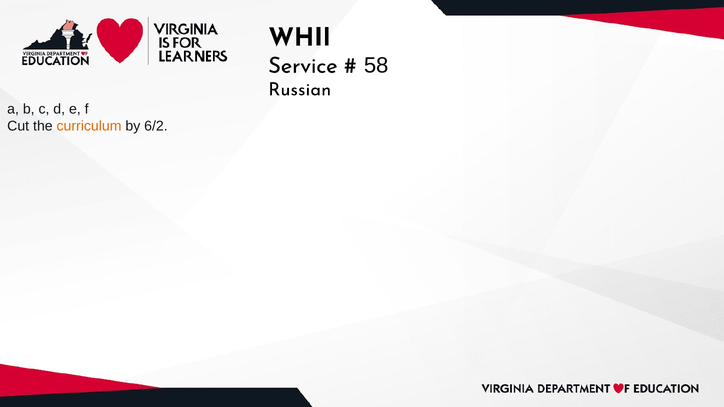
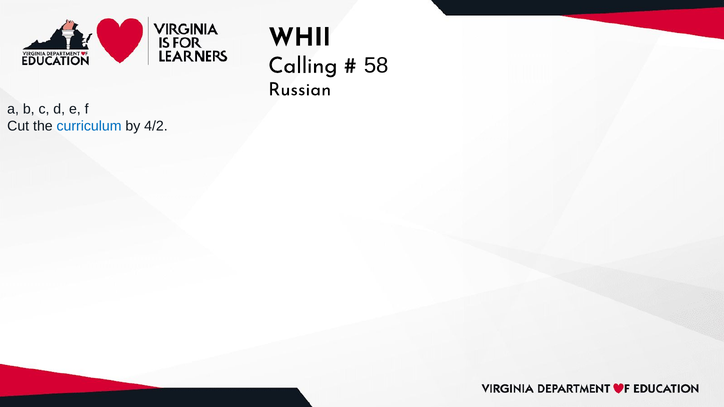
Service: Service -> Calling
curriculum colour: orange -> blue
6/2: 6/2 -> 4/2
